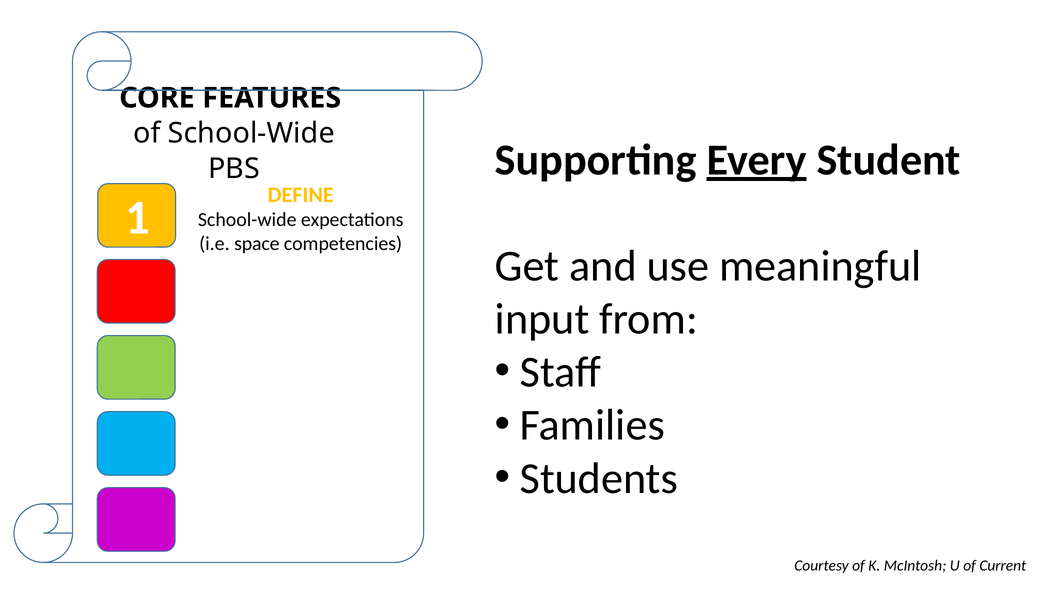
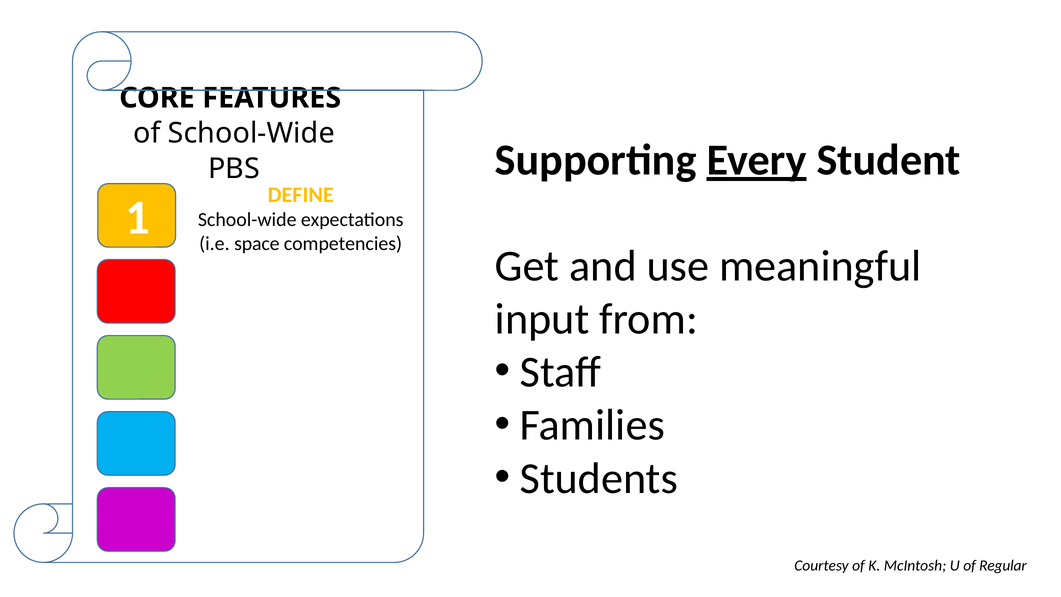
Current: Current -> Regular
